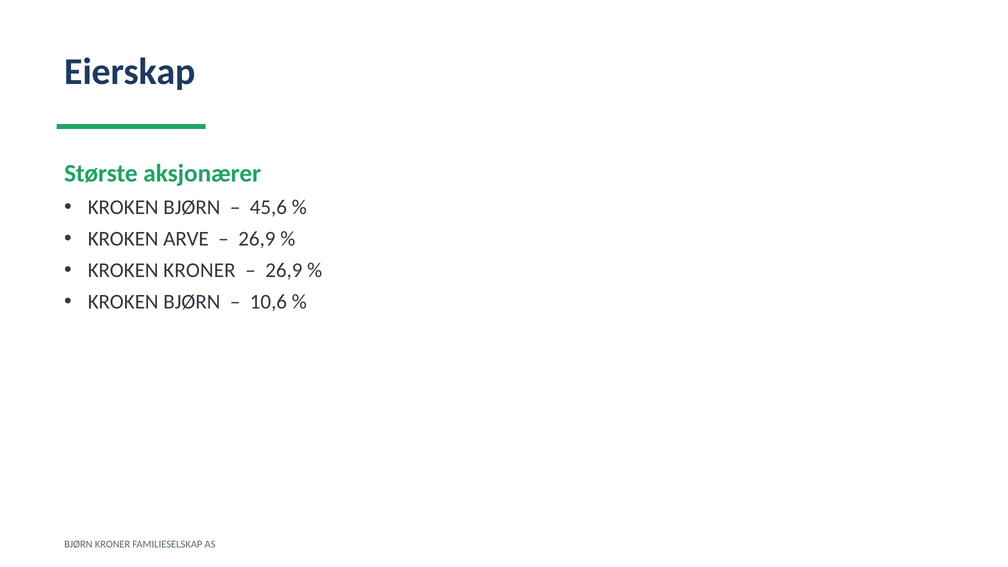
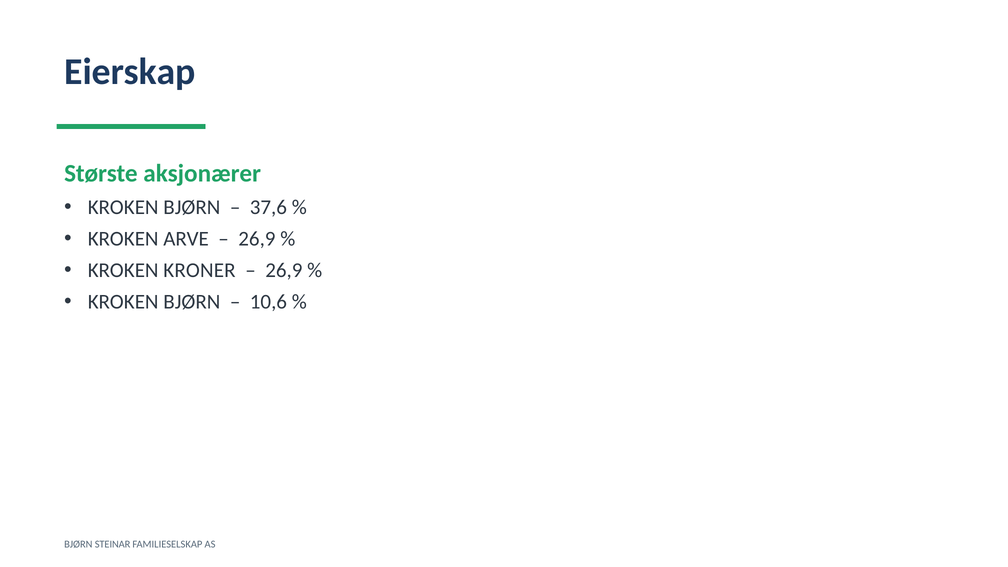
45,6: 45,6 -> 37,6
BJØRN KRONER: KRONER -> STEINAR
